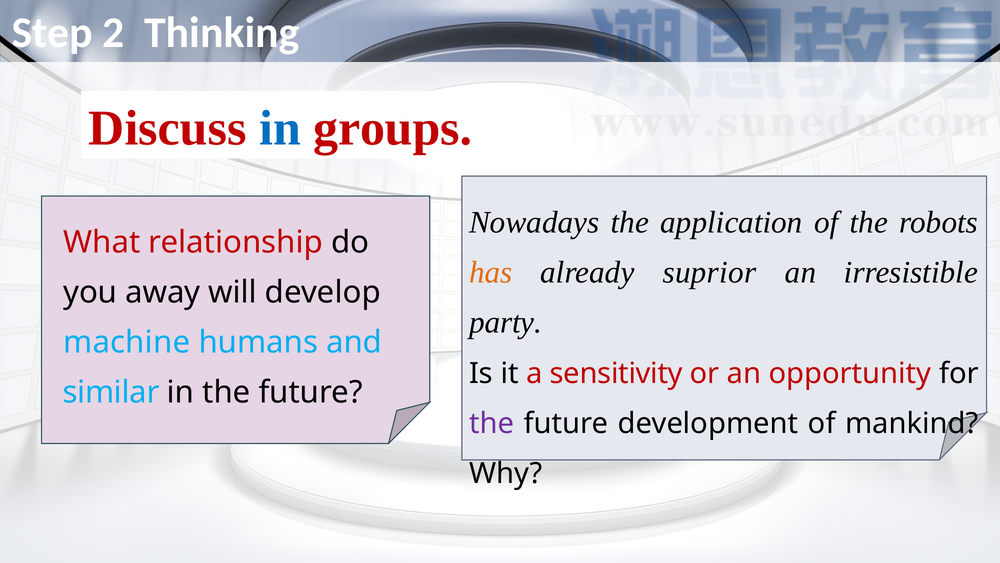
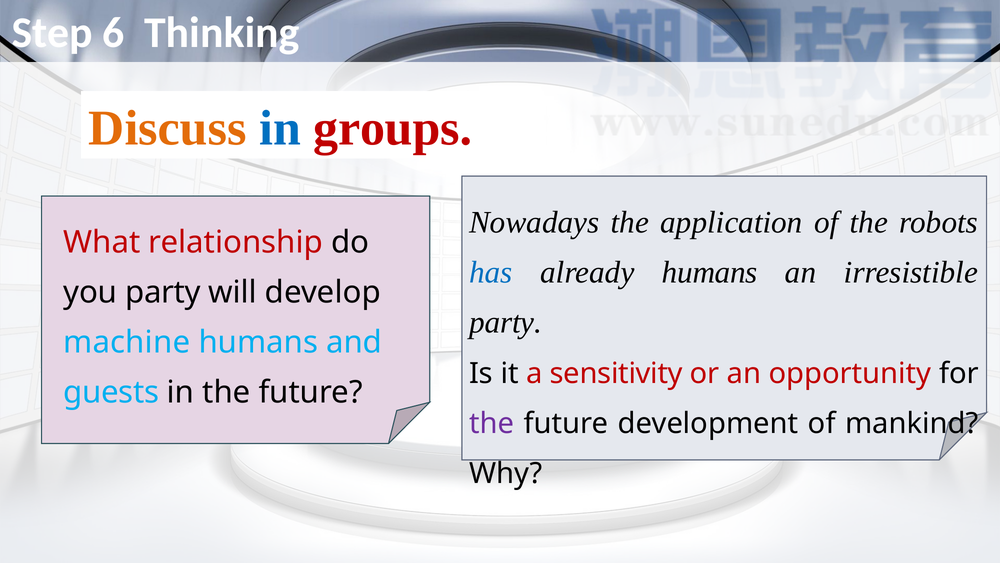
2: 2 -> 6
Discuss colour: red -> orange
has colour: orange -> blue
already suprior: suprior -> humans
you away: away -> party
similar: similar -> guests
